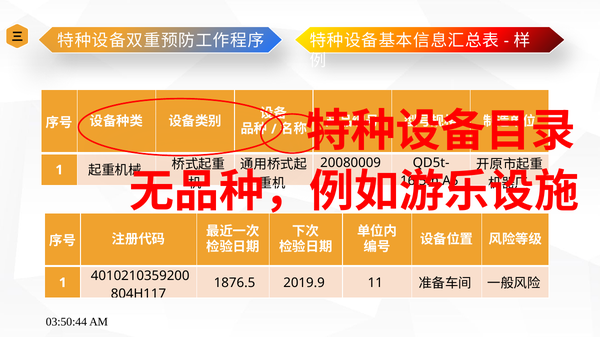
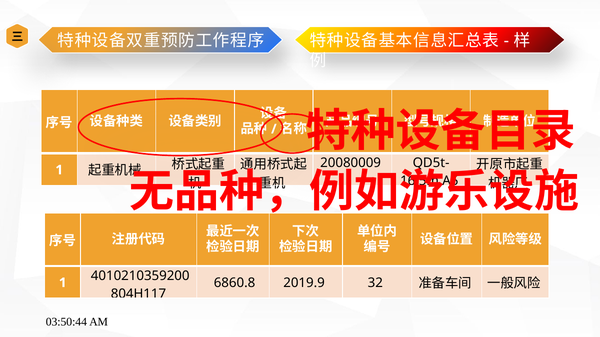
1876.5: 1876.5 -> 6860.8
11: 11 -> 32
